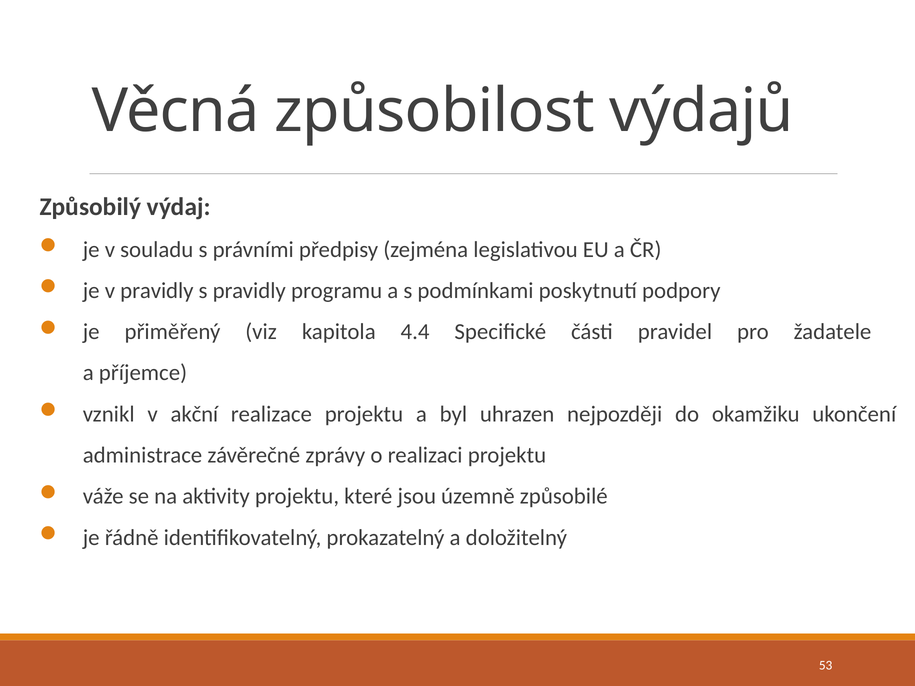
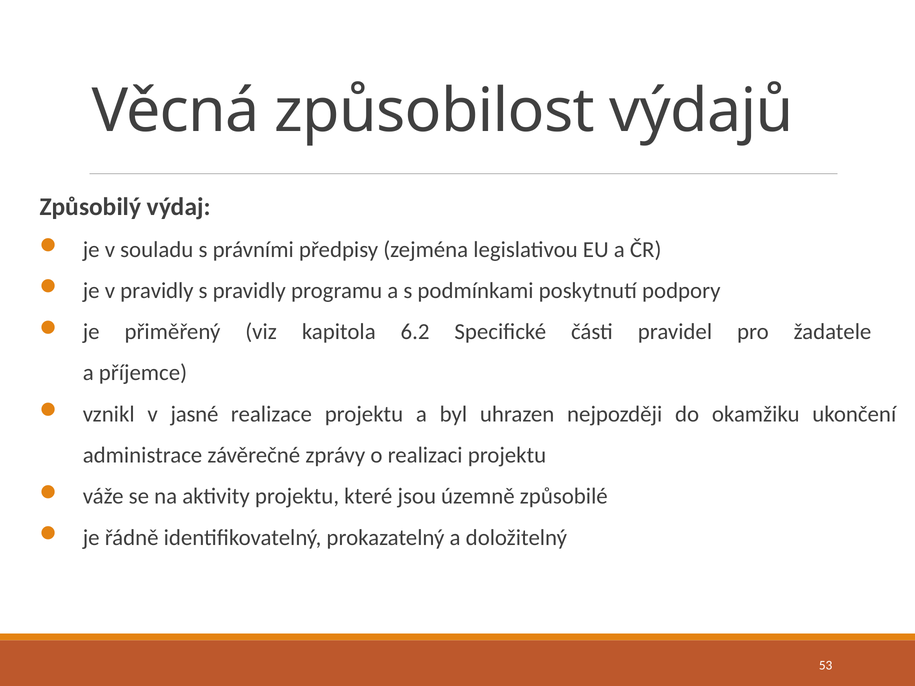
4.4: 4.4 -> 6.2
akční: akční -> jasné
